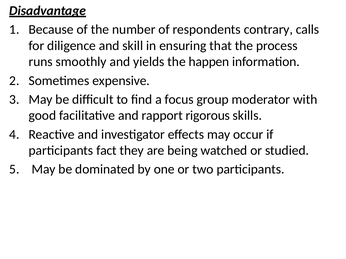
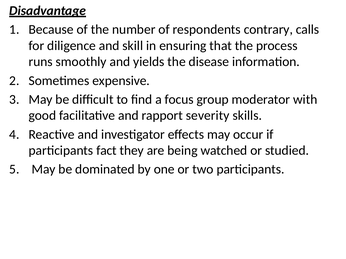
happen: happen -> disease
rigorous: rigorous -> severity
